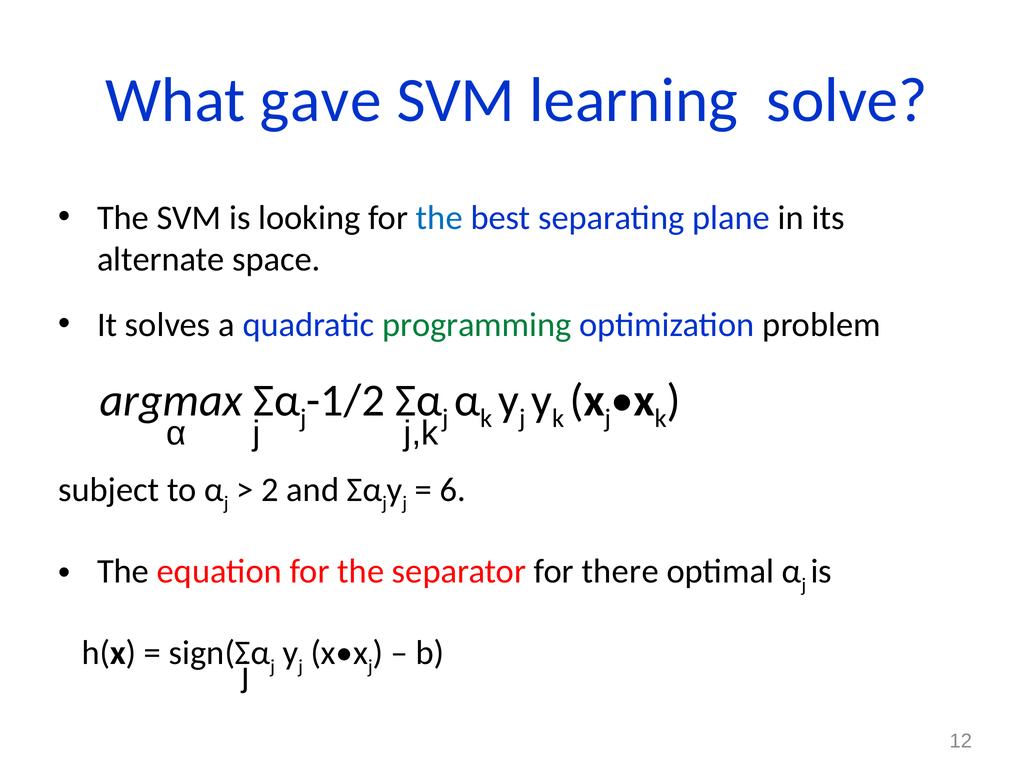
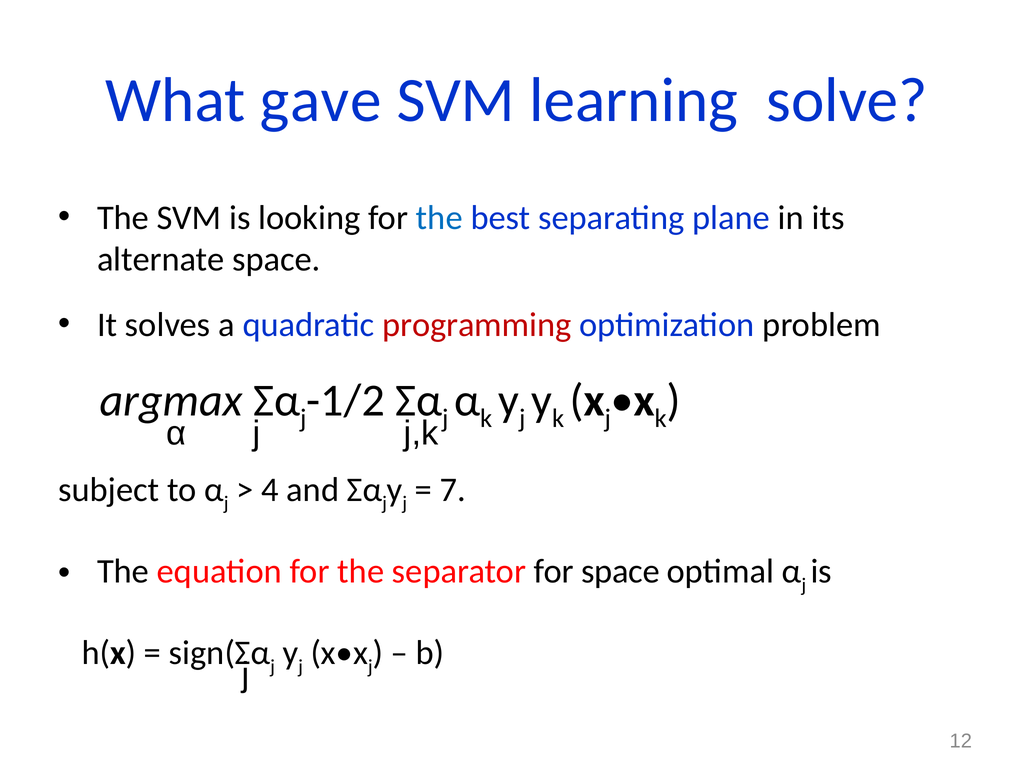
programming colour: green -> red
2: 2 -> 4
6: 6 -> 7
for there: there -> space
